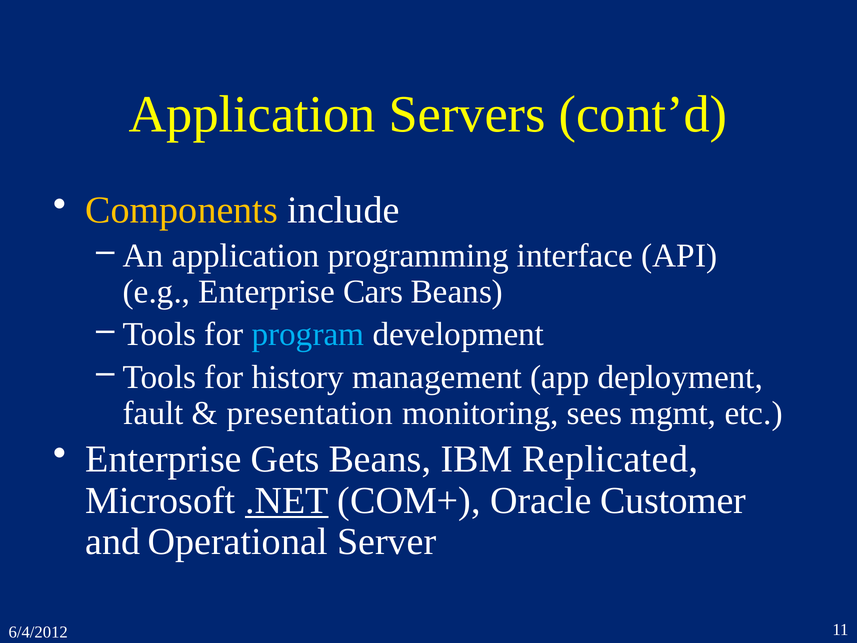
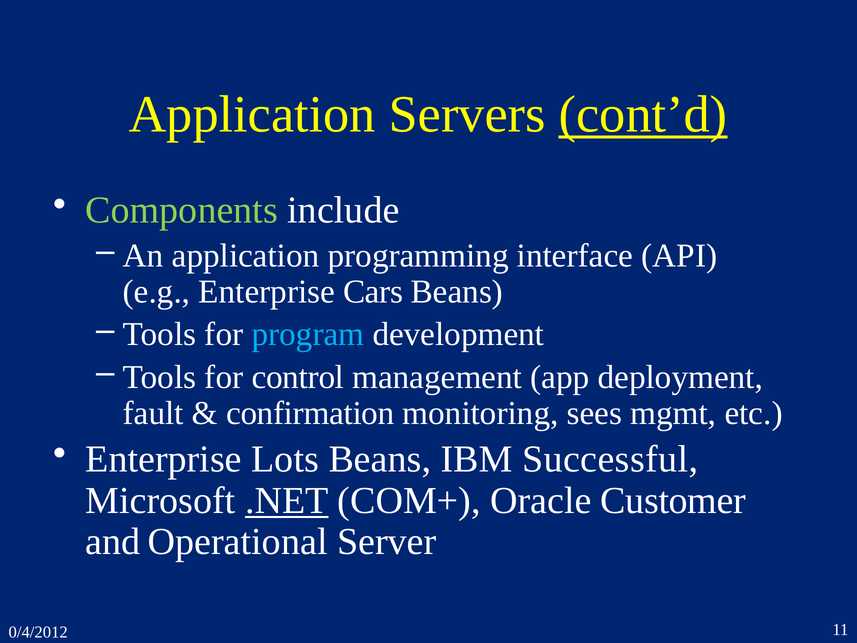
cont’d underline: none -> present
Components colour: yellow -> light green
history: history -> control
presentation: presentation -> confirmation
Gets: Gets -> Lots
Replicated: Replicated -> Successful
6/4/2012: 6/4/2012 -> 0/4/2012
